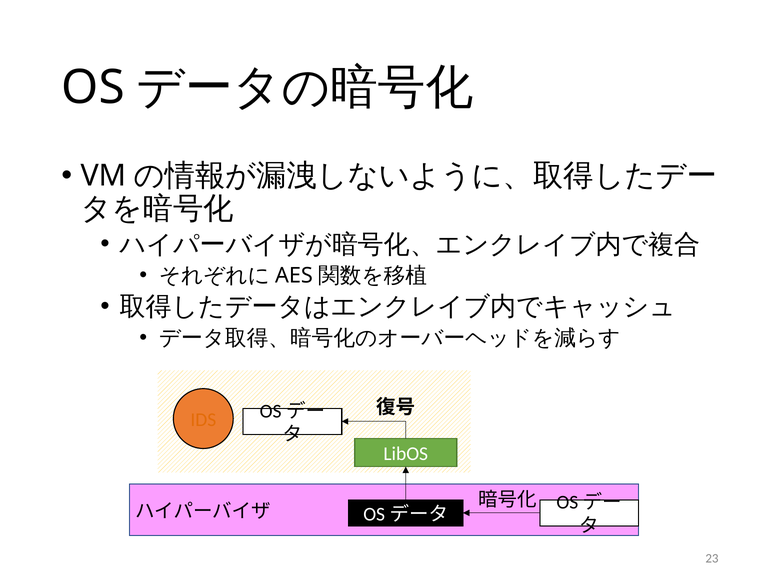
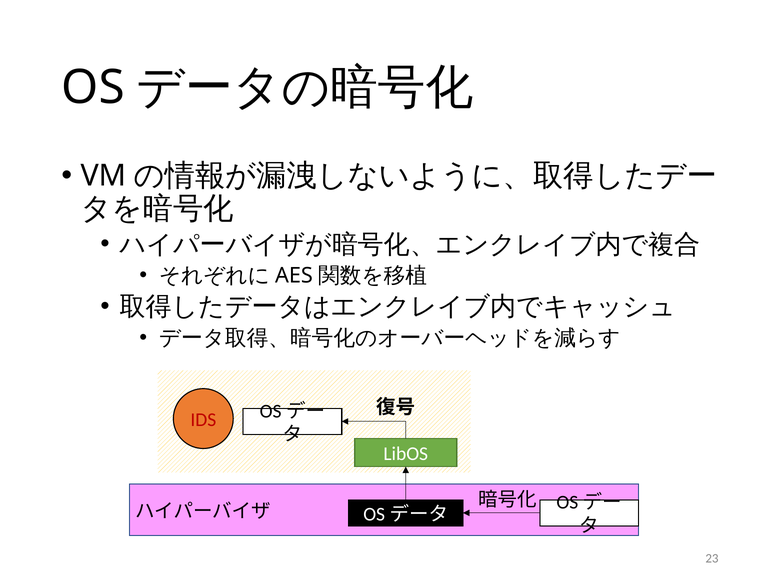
IDS colour: orange -> red
